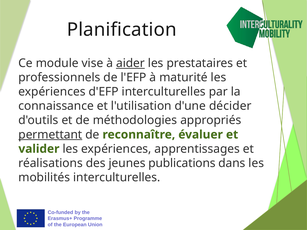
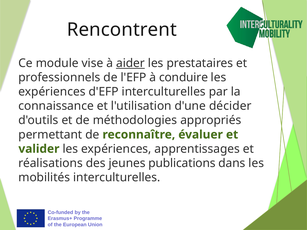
Planification: Planification -> Rencontrent
maturité: maturité -> conduire
permettant underline: present -> none
